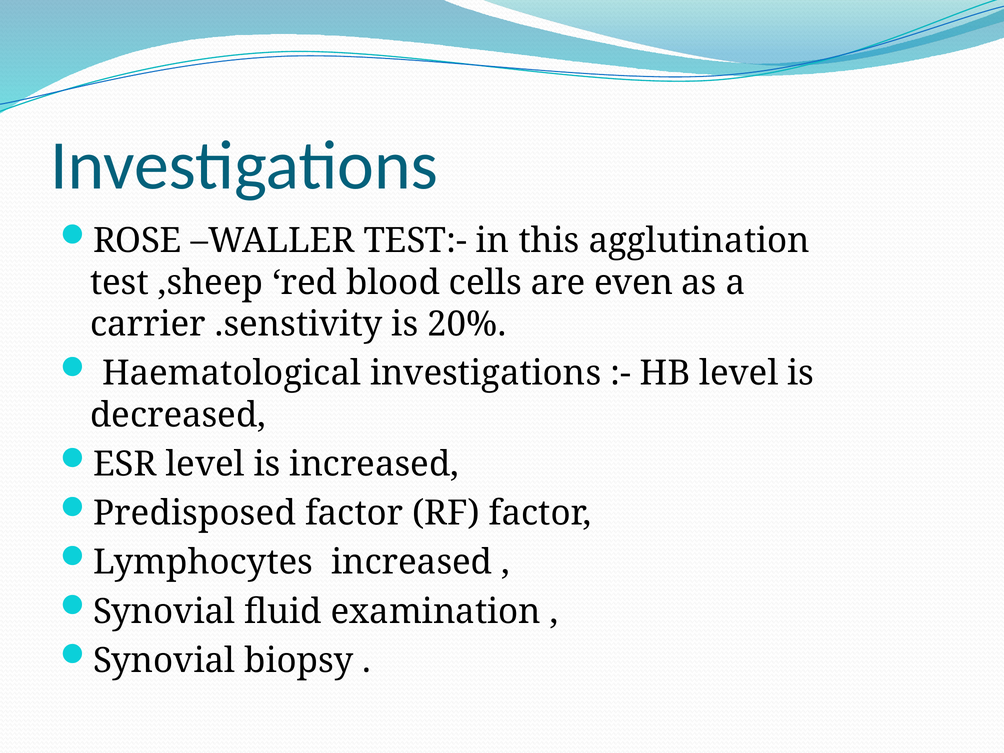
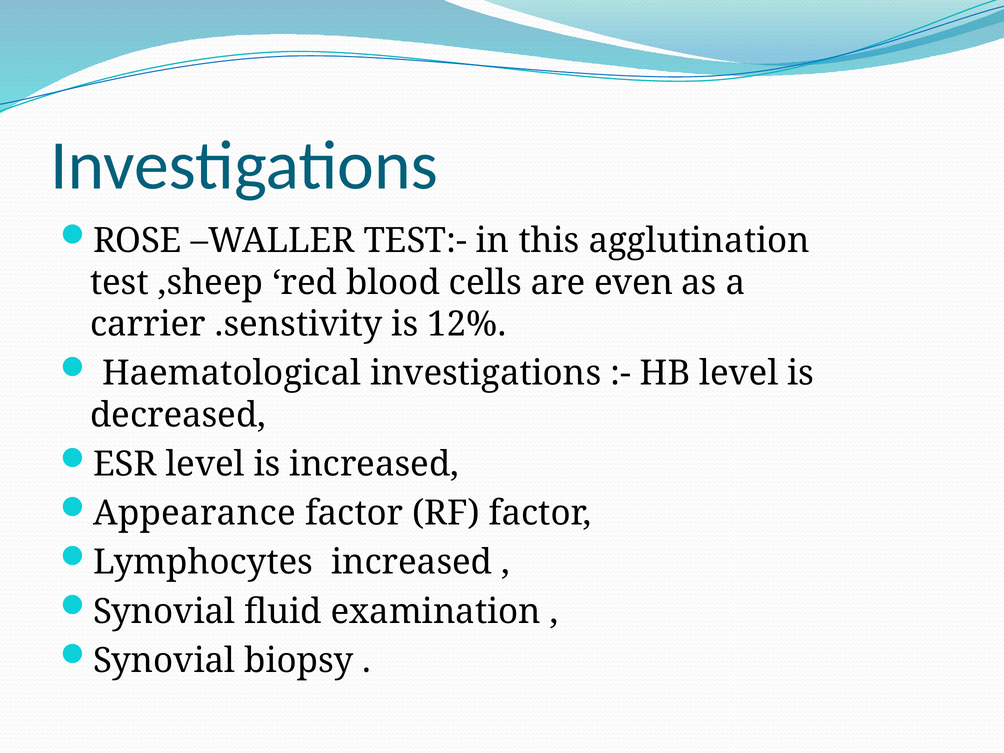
20%: 20% -> 12%
Predisposed: Predisposed -> Appearance
